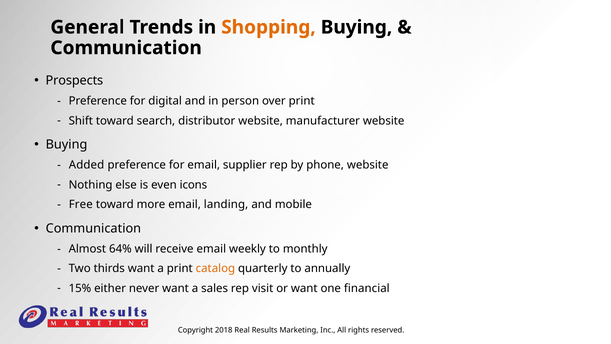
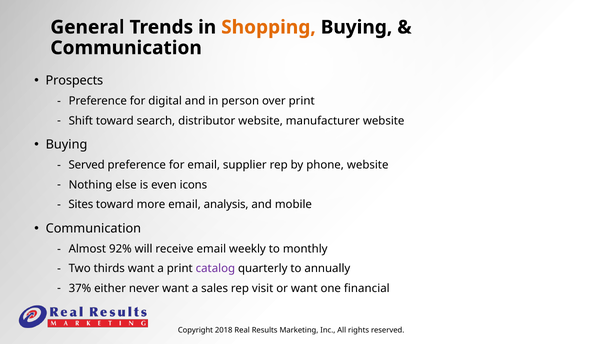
Added: Added -> Served
Free: Free -> Sites
landing: landing -> analysis
64%: 64% -> 92%
catalog colour: orange -> purple
15%: 15% -> 37%
